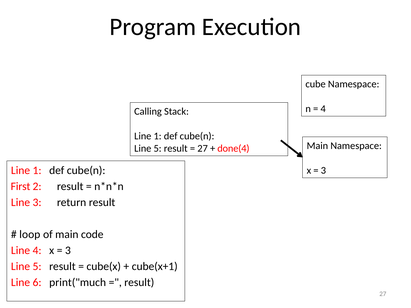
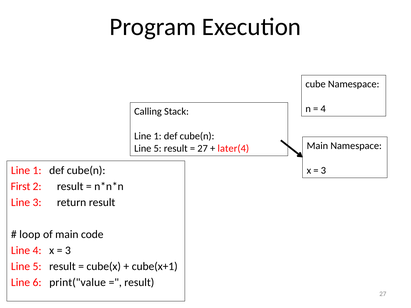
done(4: done(4 -> later(4
print("much: print("much -> print("value
